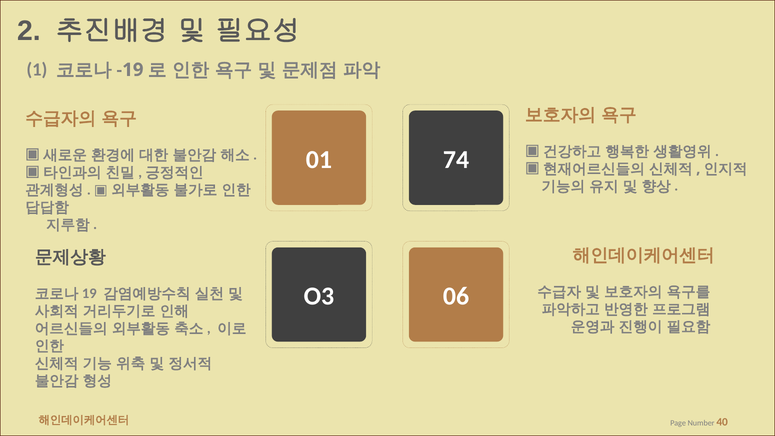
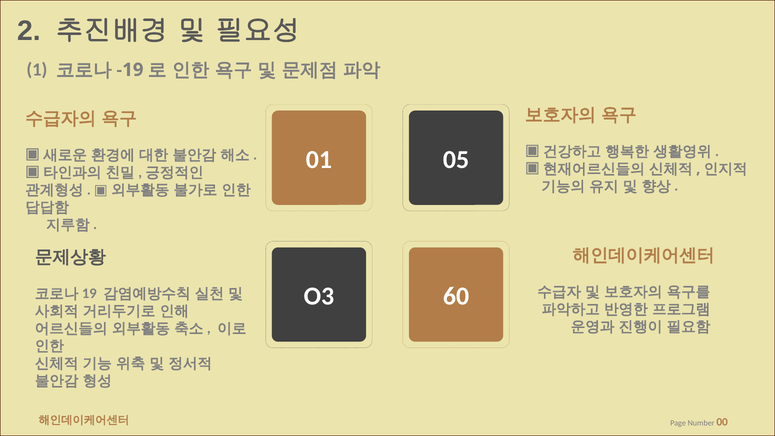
74: 74 -> 05
06: 06 -> 60
40: 40 -> 00
